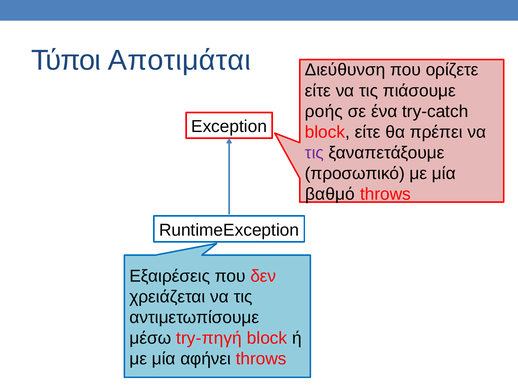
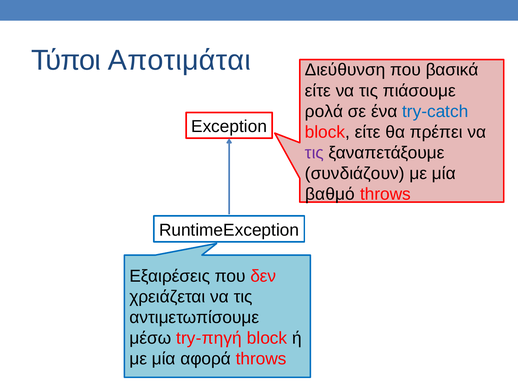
ορίζετε: ορίζετε -> βασικά
ροής: ροής -> ρολά
try-catch colour: black -> blue
προσωπικό: προσωπικό -> συνδιάζουν
αφήνει: αφήνει -> αφορά
